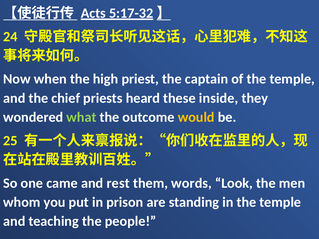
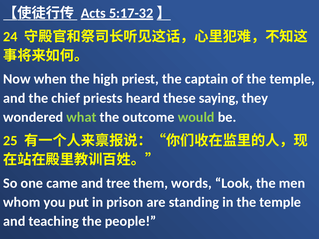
inside: inside -> saying
would colour: yellow -> light green
rest: rest -> tree
